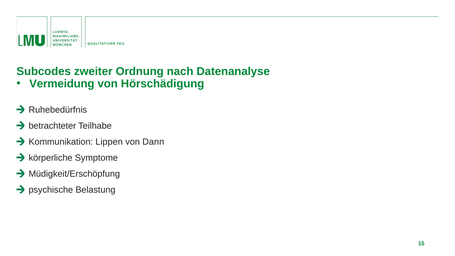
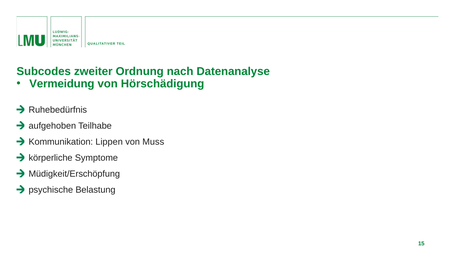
betrachteter: betrachteter -> aufgehoben
Dann: Dann -> Muss
